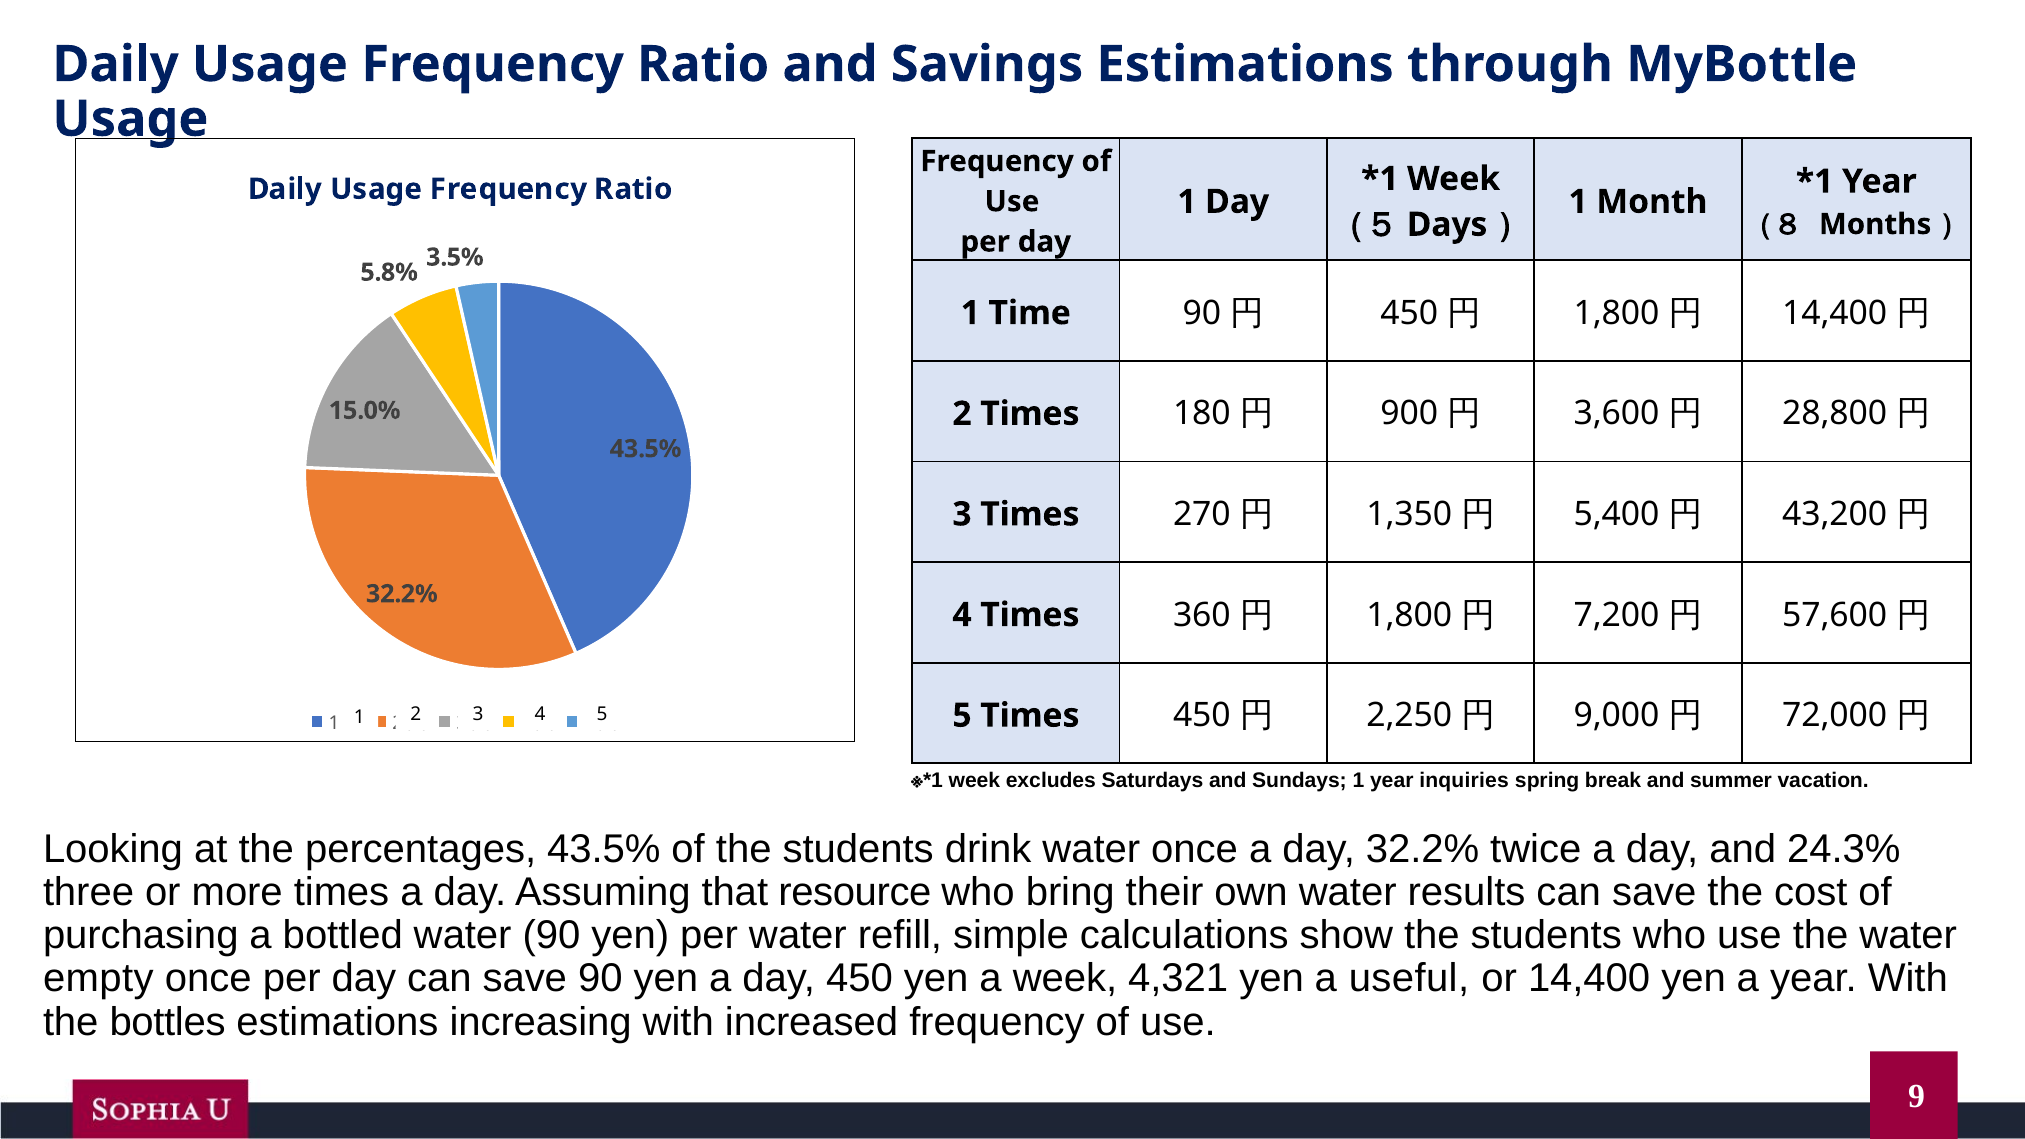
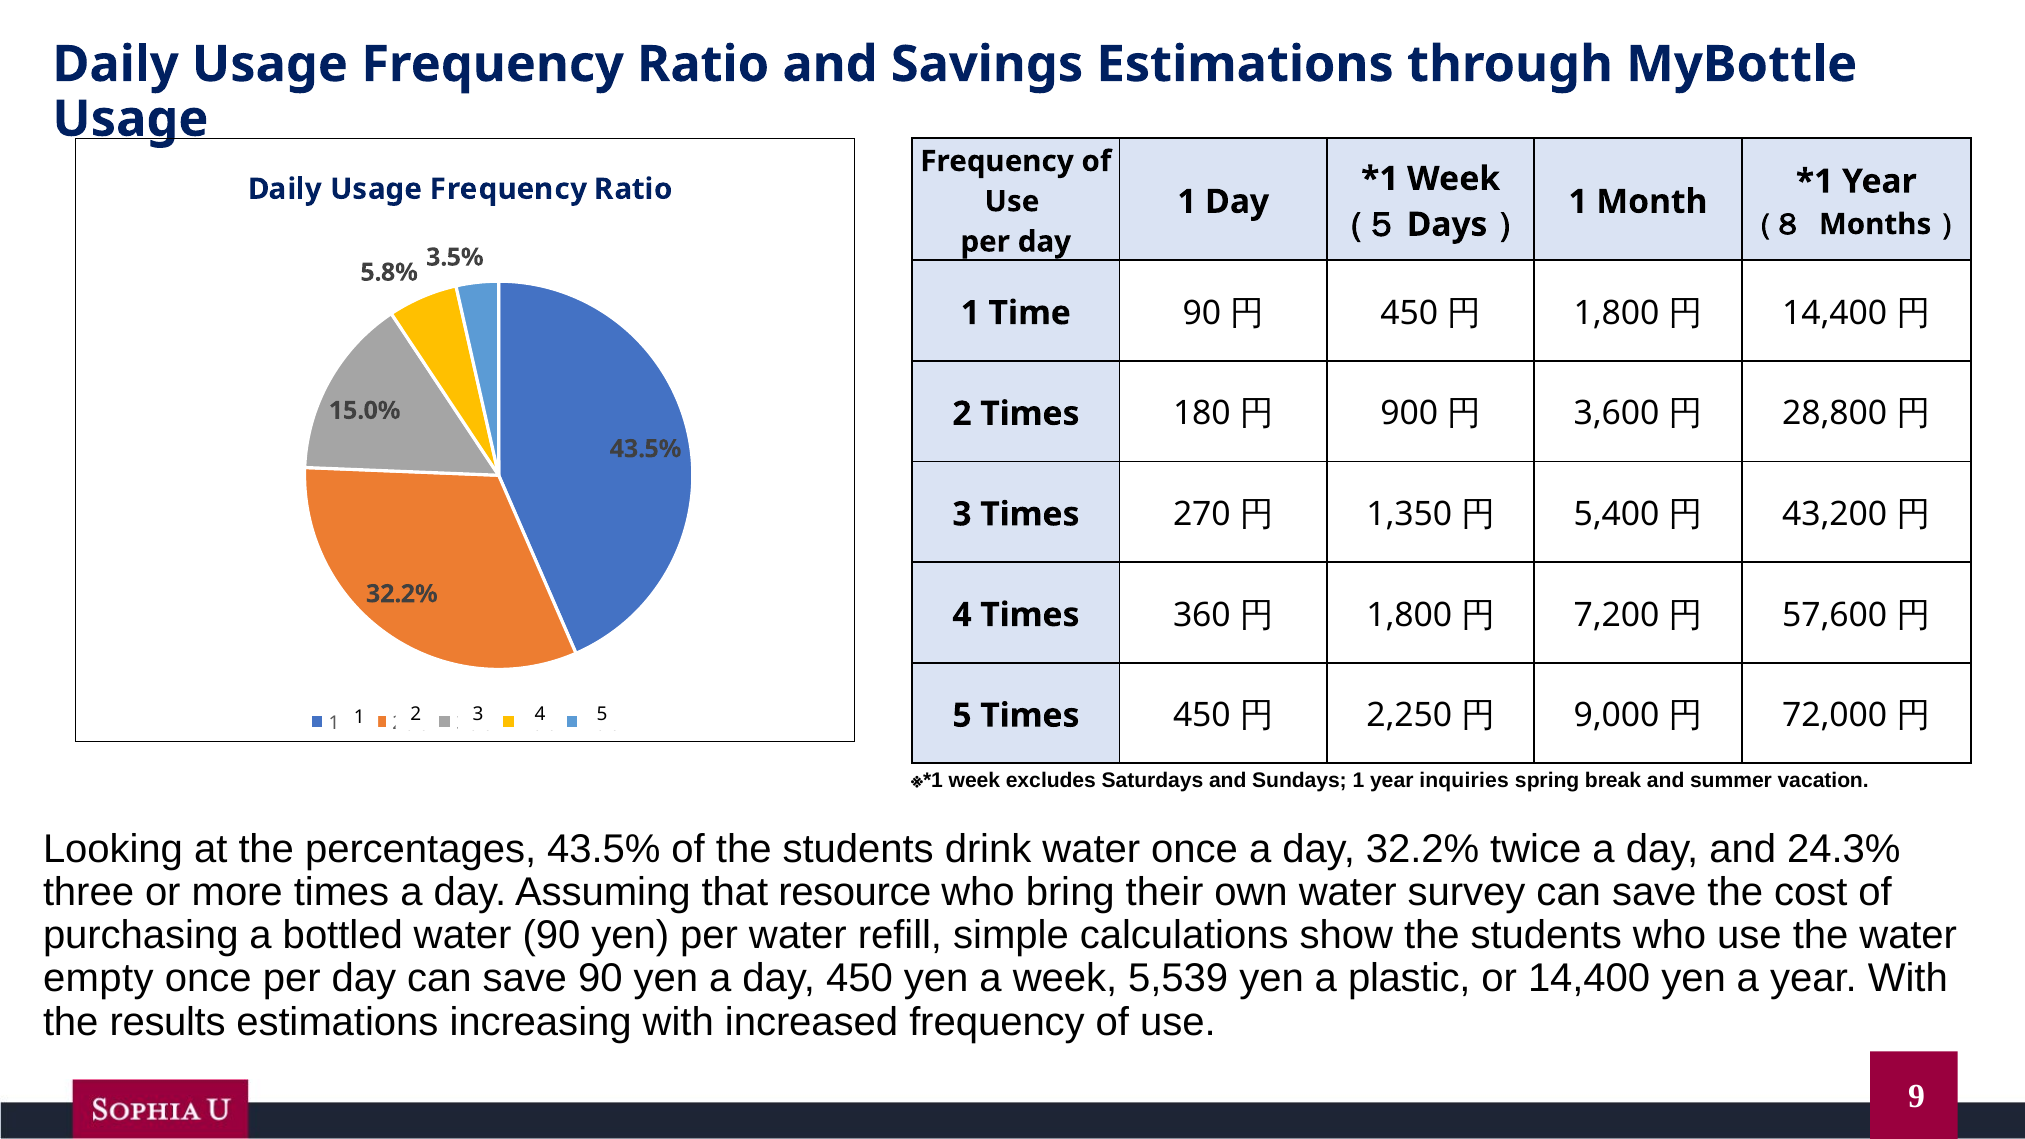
results: results -> survey
4,321: 4,321 -> 5,539
useful: useful -> plastic
bottles: bottles -> results
